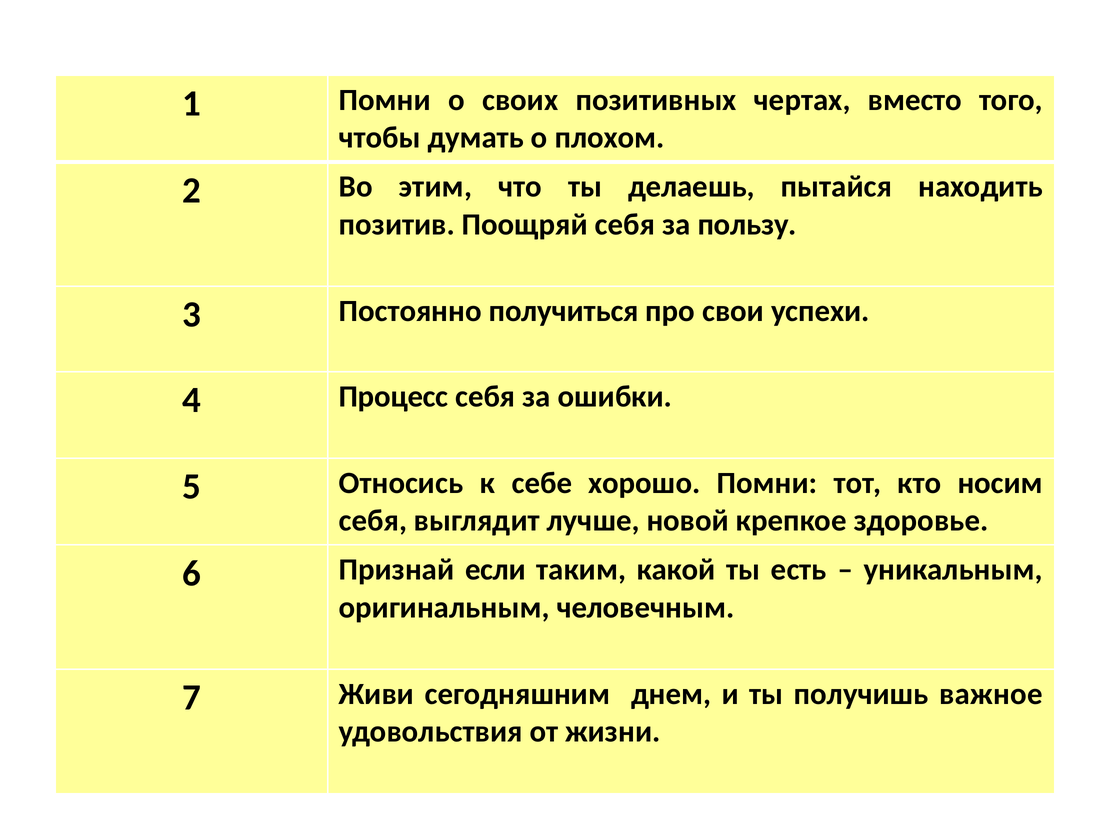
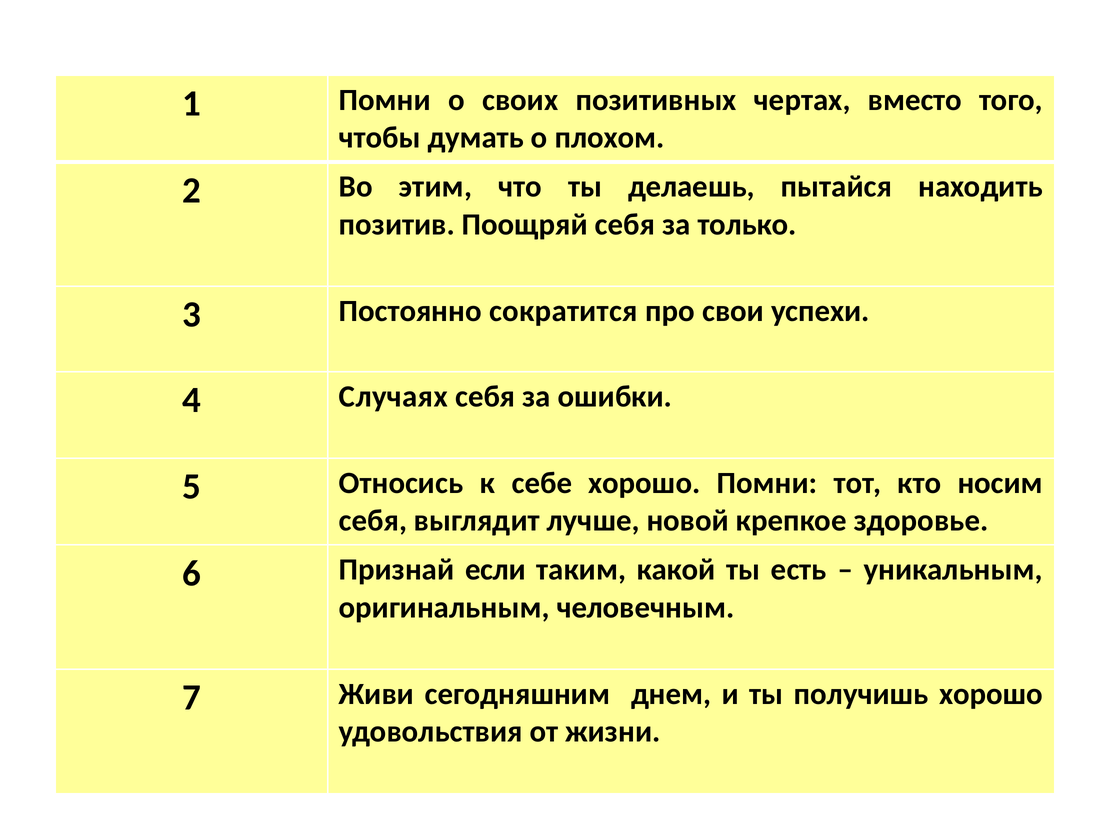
пользу: пользу -> только
получиться: получиться -> сократится
Процесс: Процесс -> Случаях
получишь важное: важное -> хорошо
